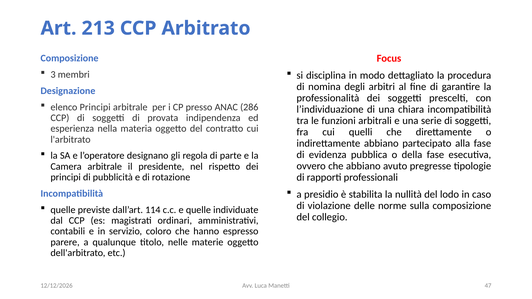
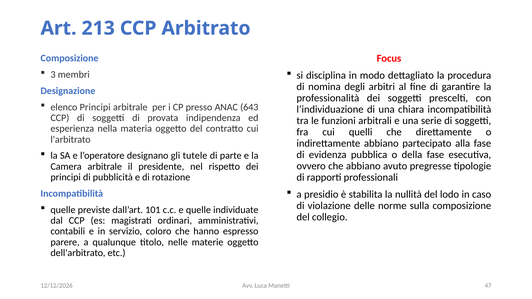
286: 286 -> 643
regola: regola -> tutele
114: 114 -> 101
